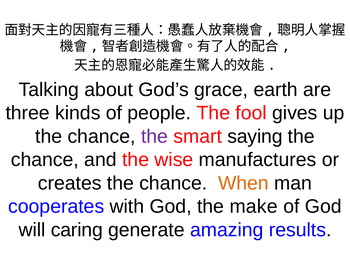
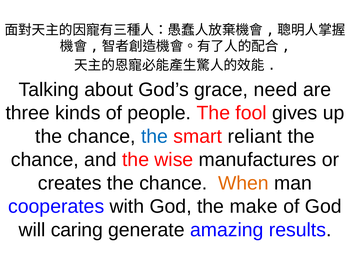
earth: earth -> need
the at (155, 136) colour: purple -> blue
saying: saying -> reliant
